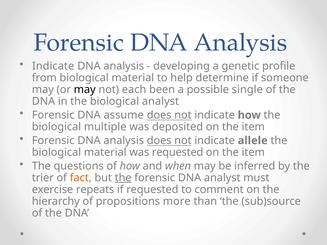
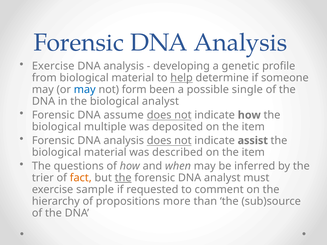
Indicate at (53, 66): Indicate -> Exercise
help underline: none -> present
may at (85, 90) colour: black -> blue
each: each -> form
allele: allele -> assist
was requested: requested -> described
repeats: repeats -> sample
